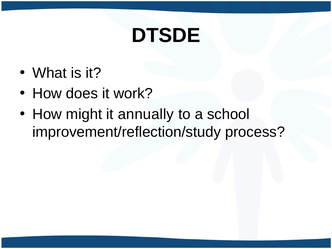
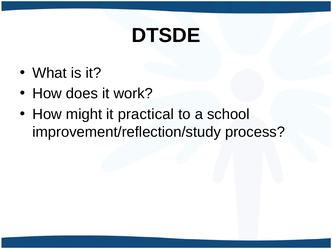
annually: annually -> practical
